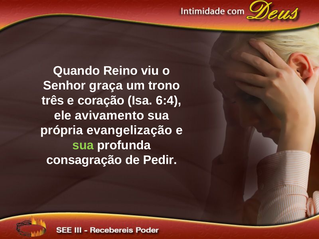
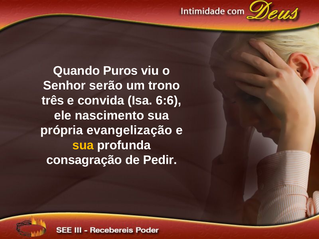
Reino: Reino -> Puros
graça: graça -> serão
coração: coração -> convida
6:4: 6:4 -> 6:6
avivamento: avivamento -> nascimento
sua at (83, 145) colour: light green -> yellow
